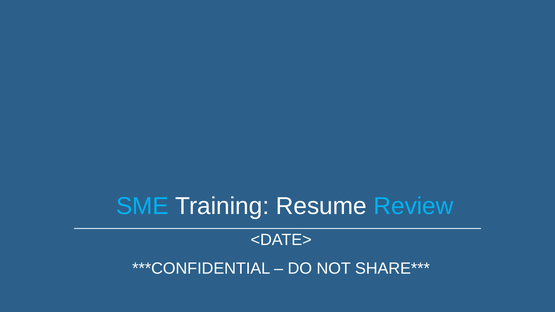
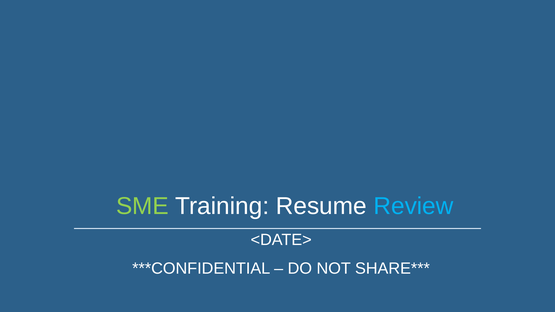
SME colour: light blue -> light green
